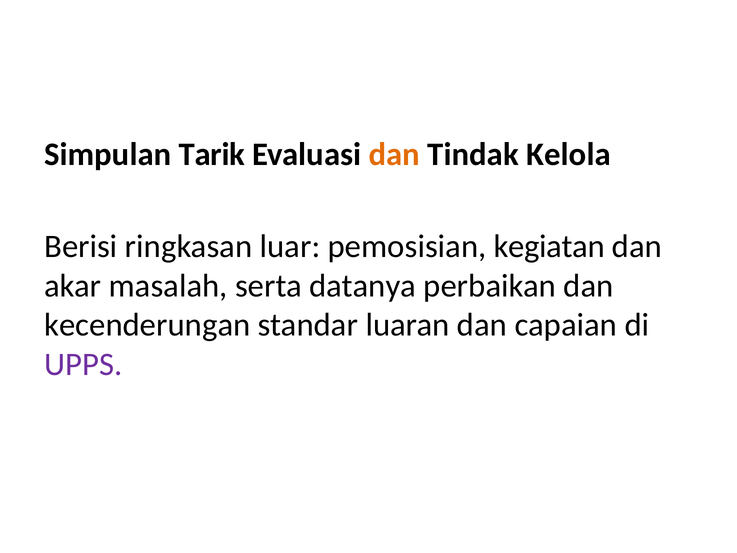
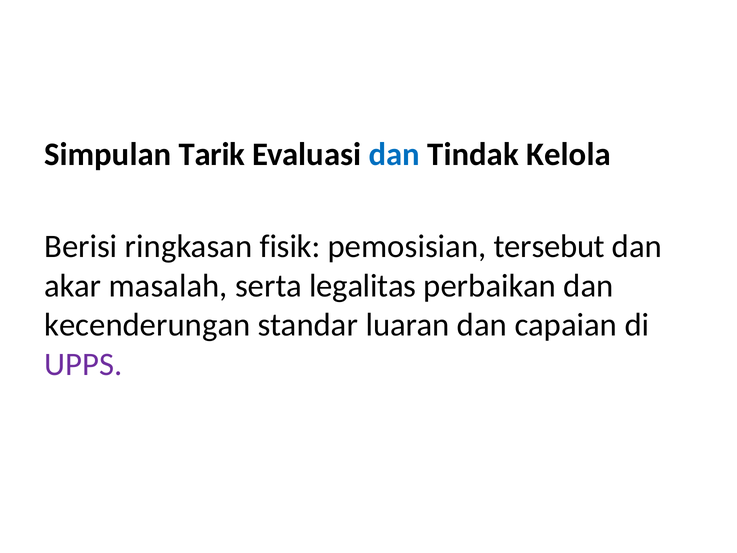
dan at (394, 155) colour: orange -> blue
luar: luar -> fisik
kegiatan: kegiatan -> tersebut
datanya: datanya -> legalitas
